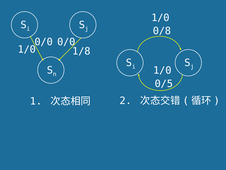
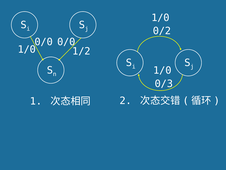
0/8: 0/8 -> 0/2
1/8: 1/8 -> 1/2
0/5: 0/5 -> 0/3
